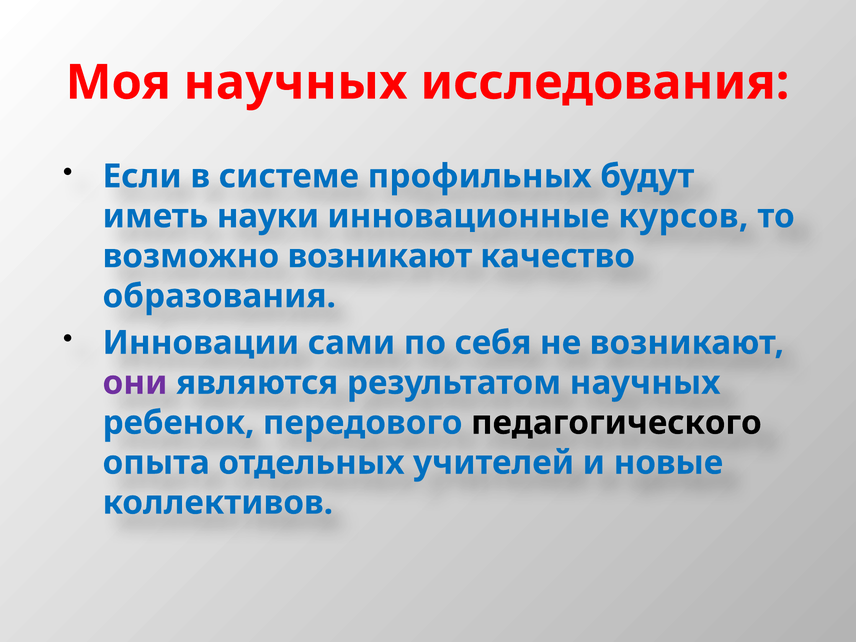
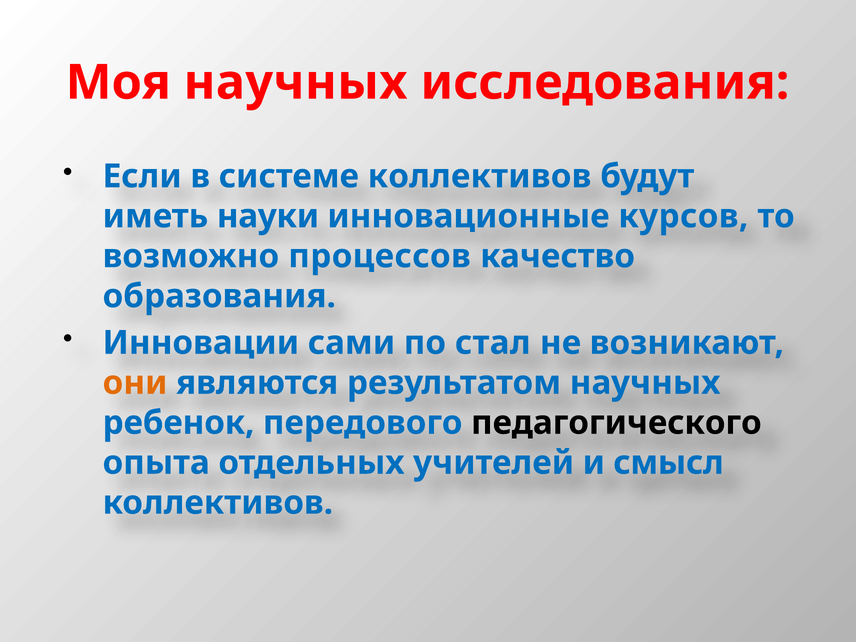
системе профильных: профильных -> коллективов
возможно возникают: возникают -> процессов
себя: себя -> стал
они colour: purple -> orange
новые: новые -> смысл
